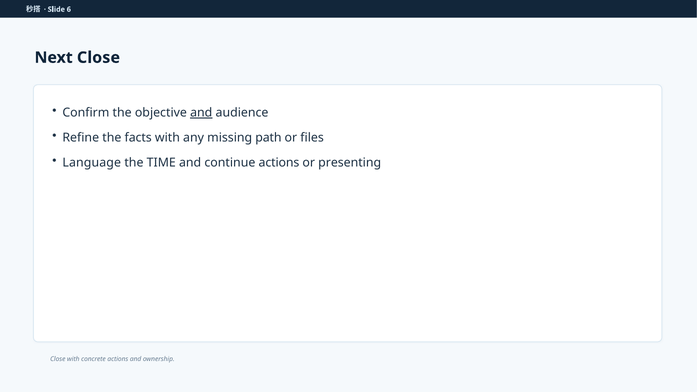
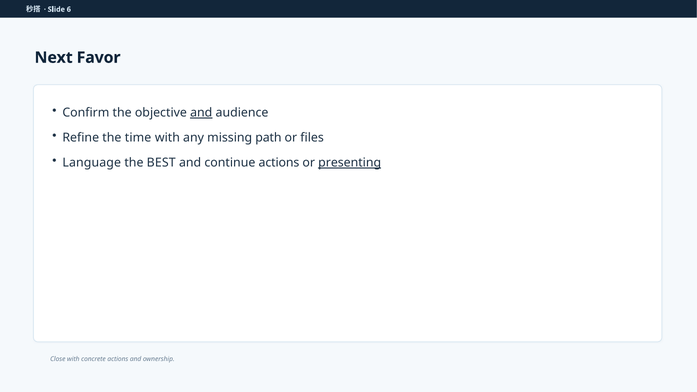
Next Close: Close -> Favor
facts: facts -> time
TIME: TIME -> BEST
presenting underline: none -> present
